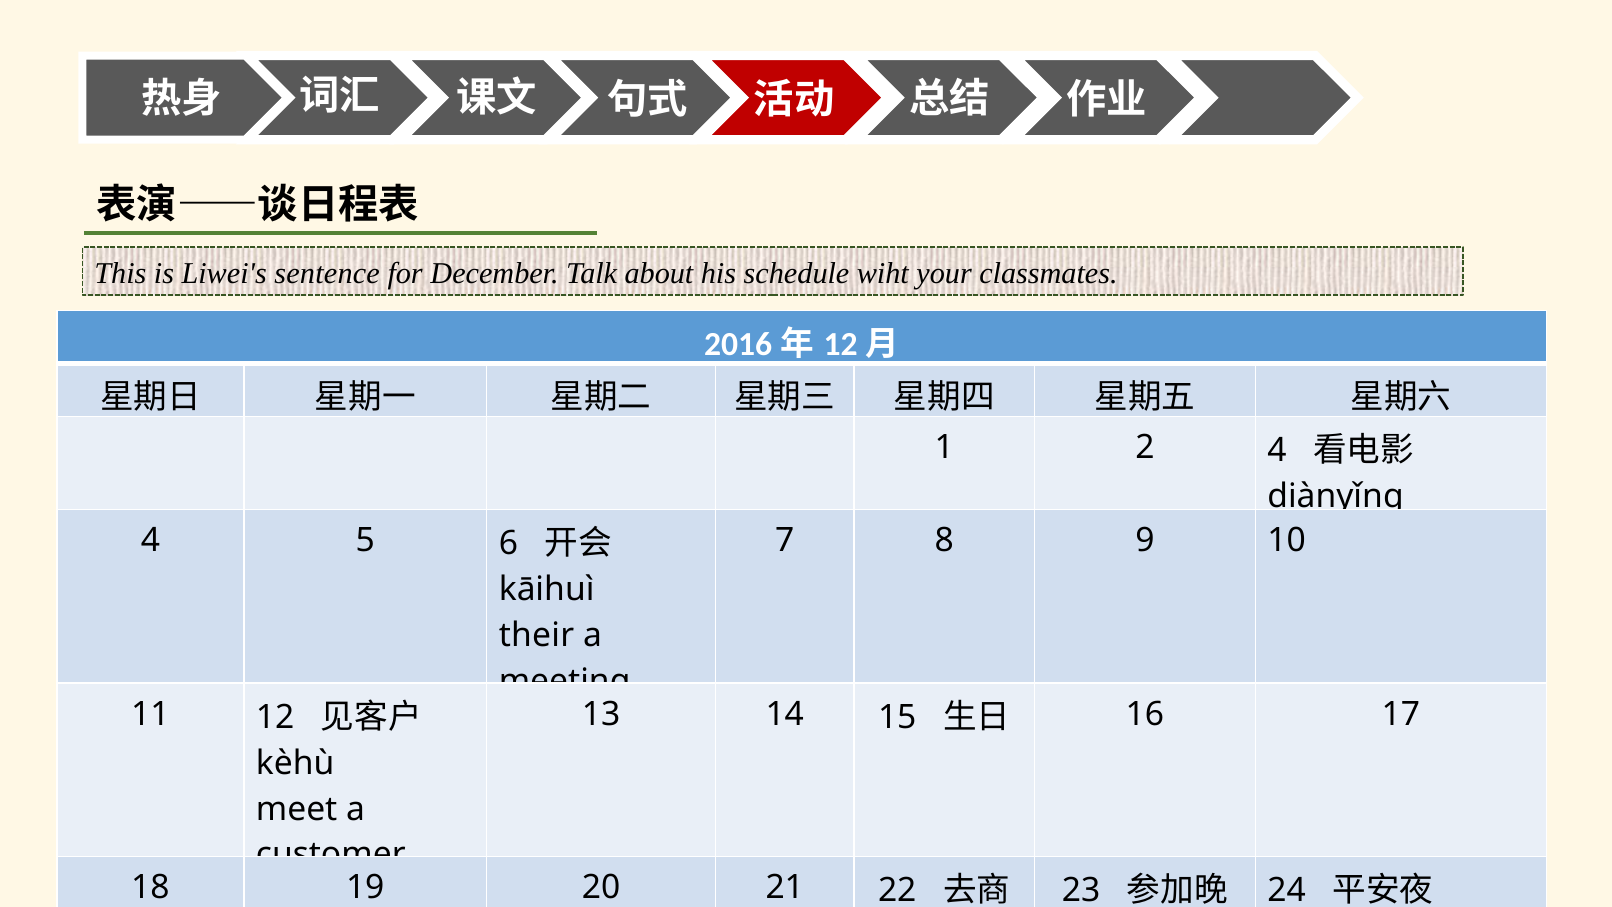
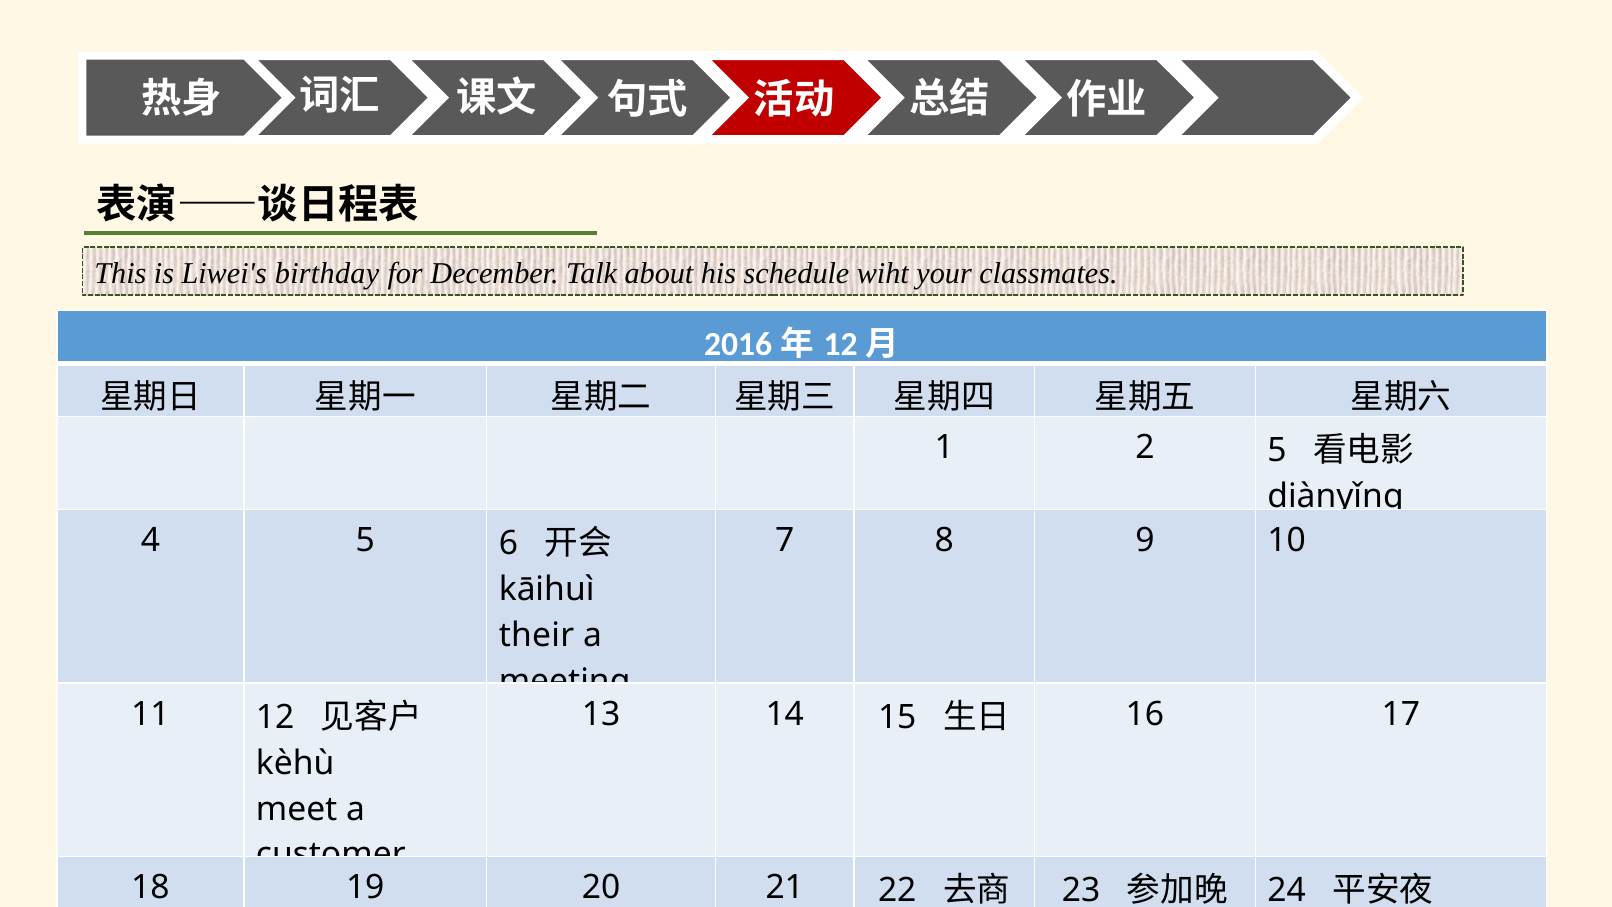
sentence: sentence -> birthday
2 4: 4 -> 5
